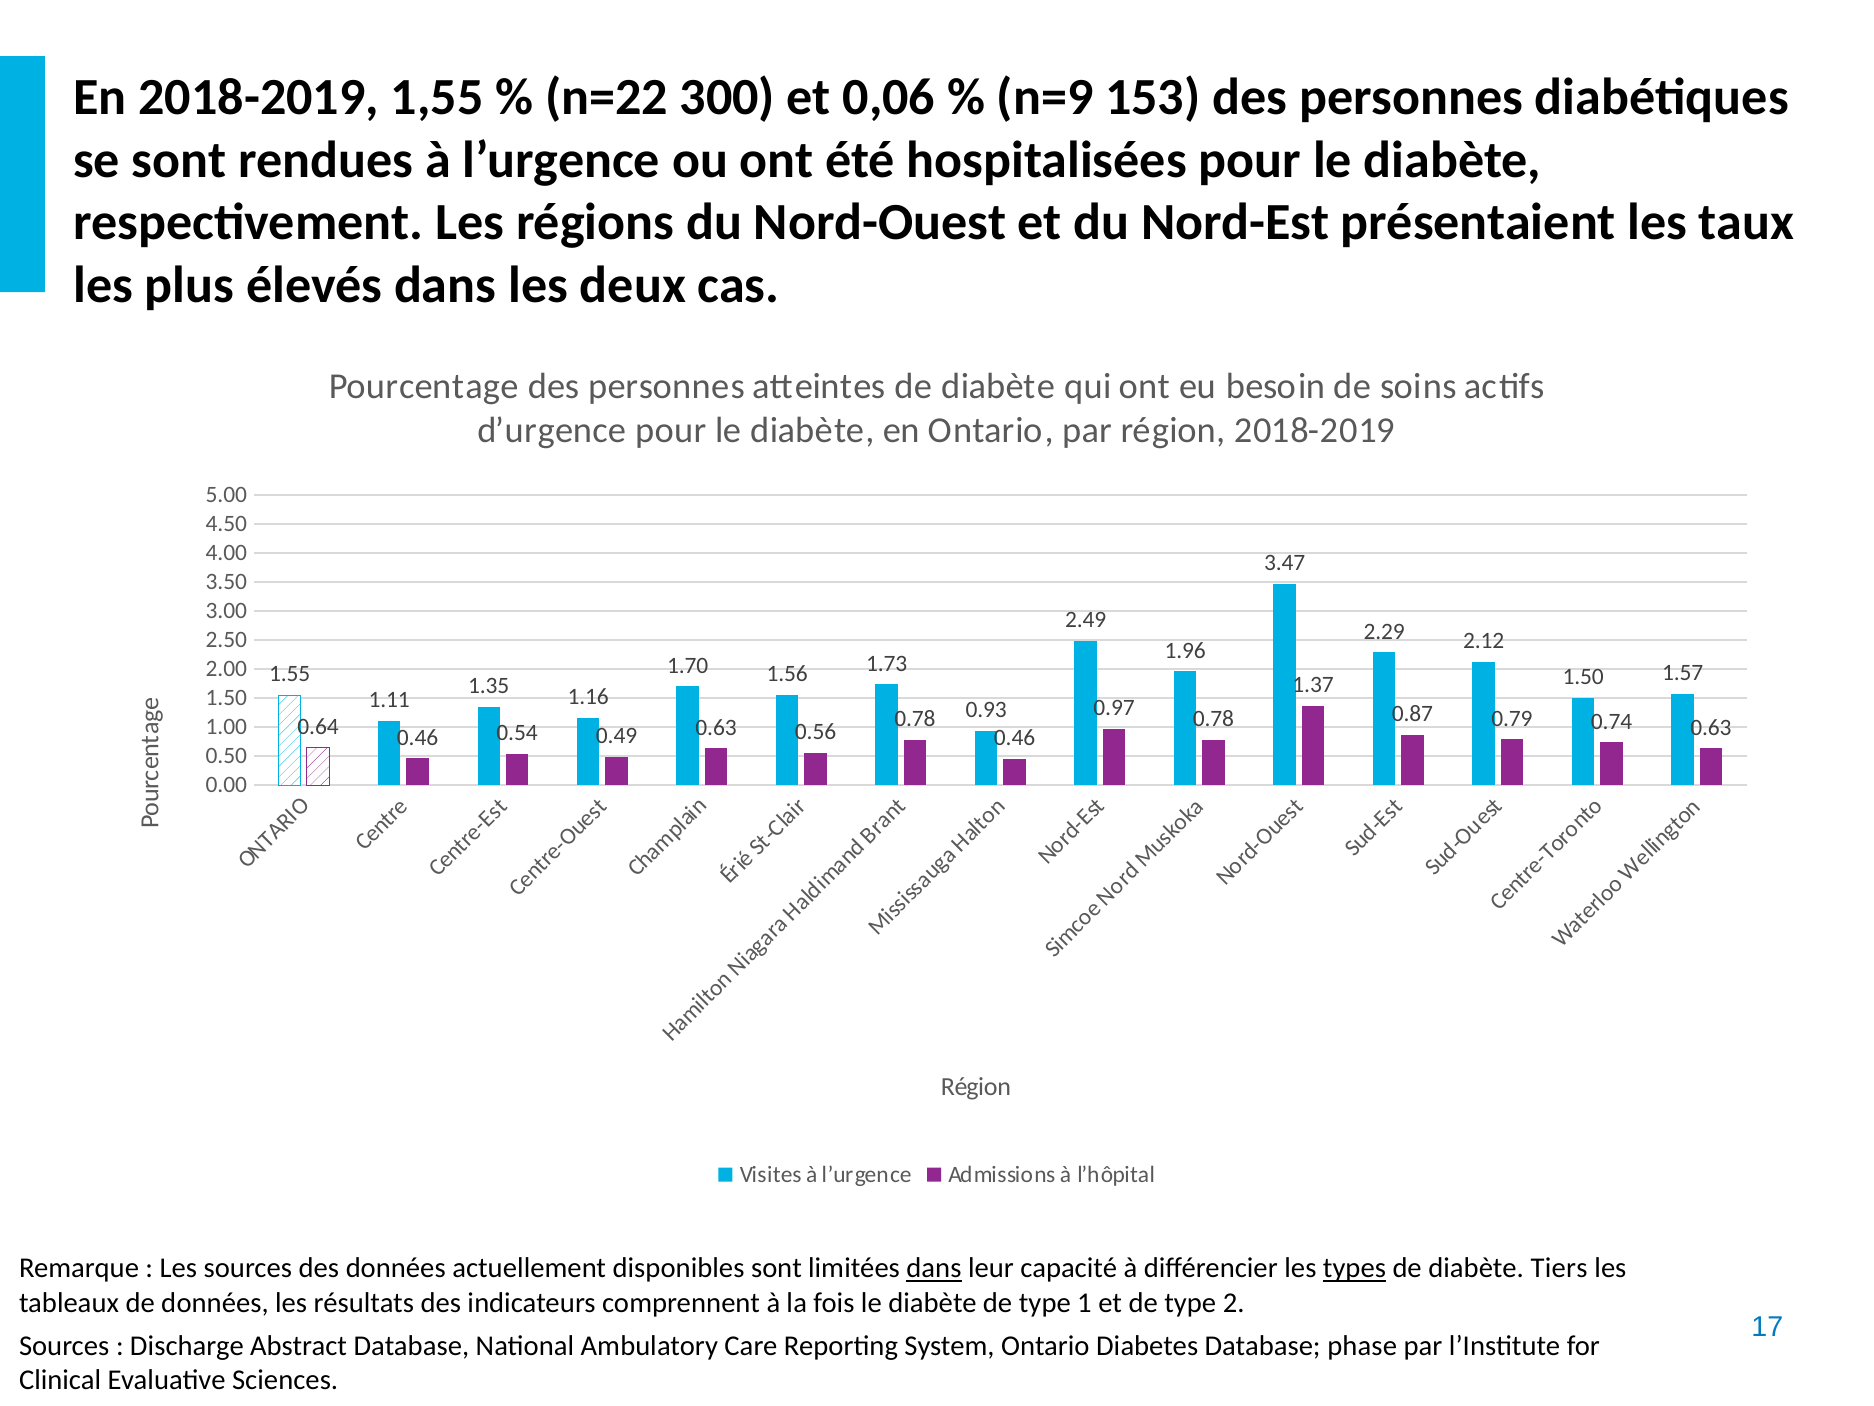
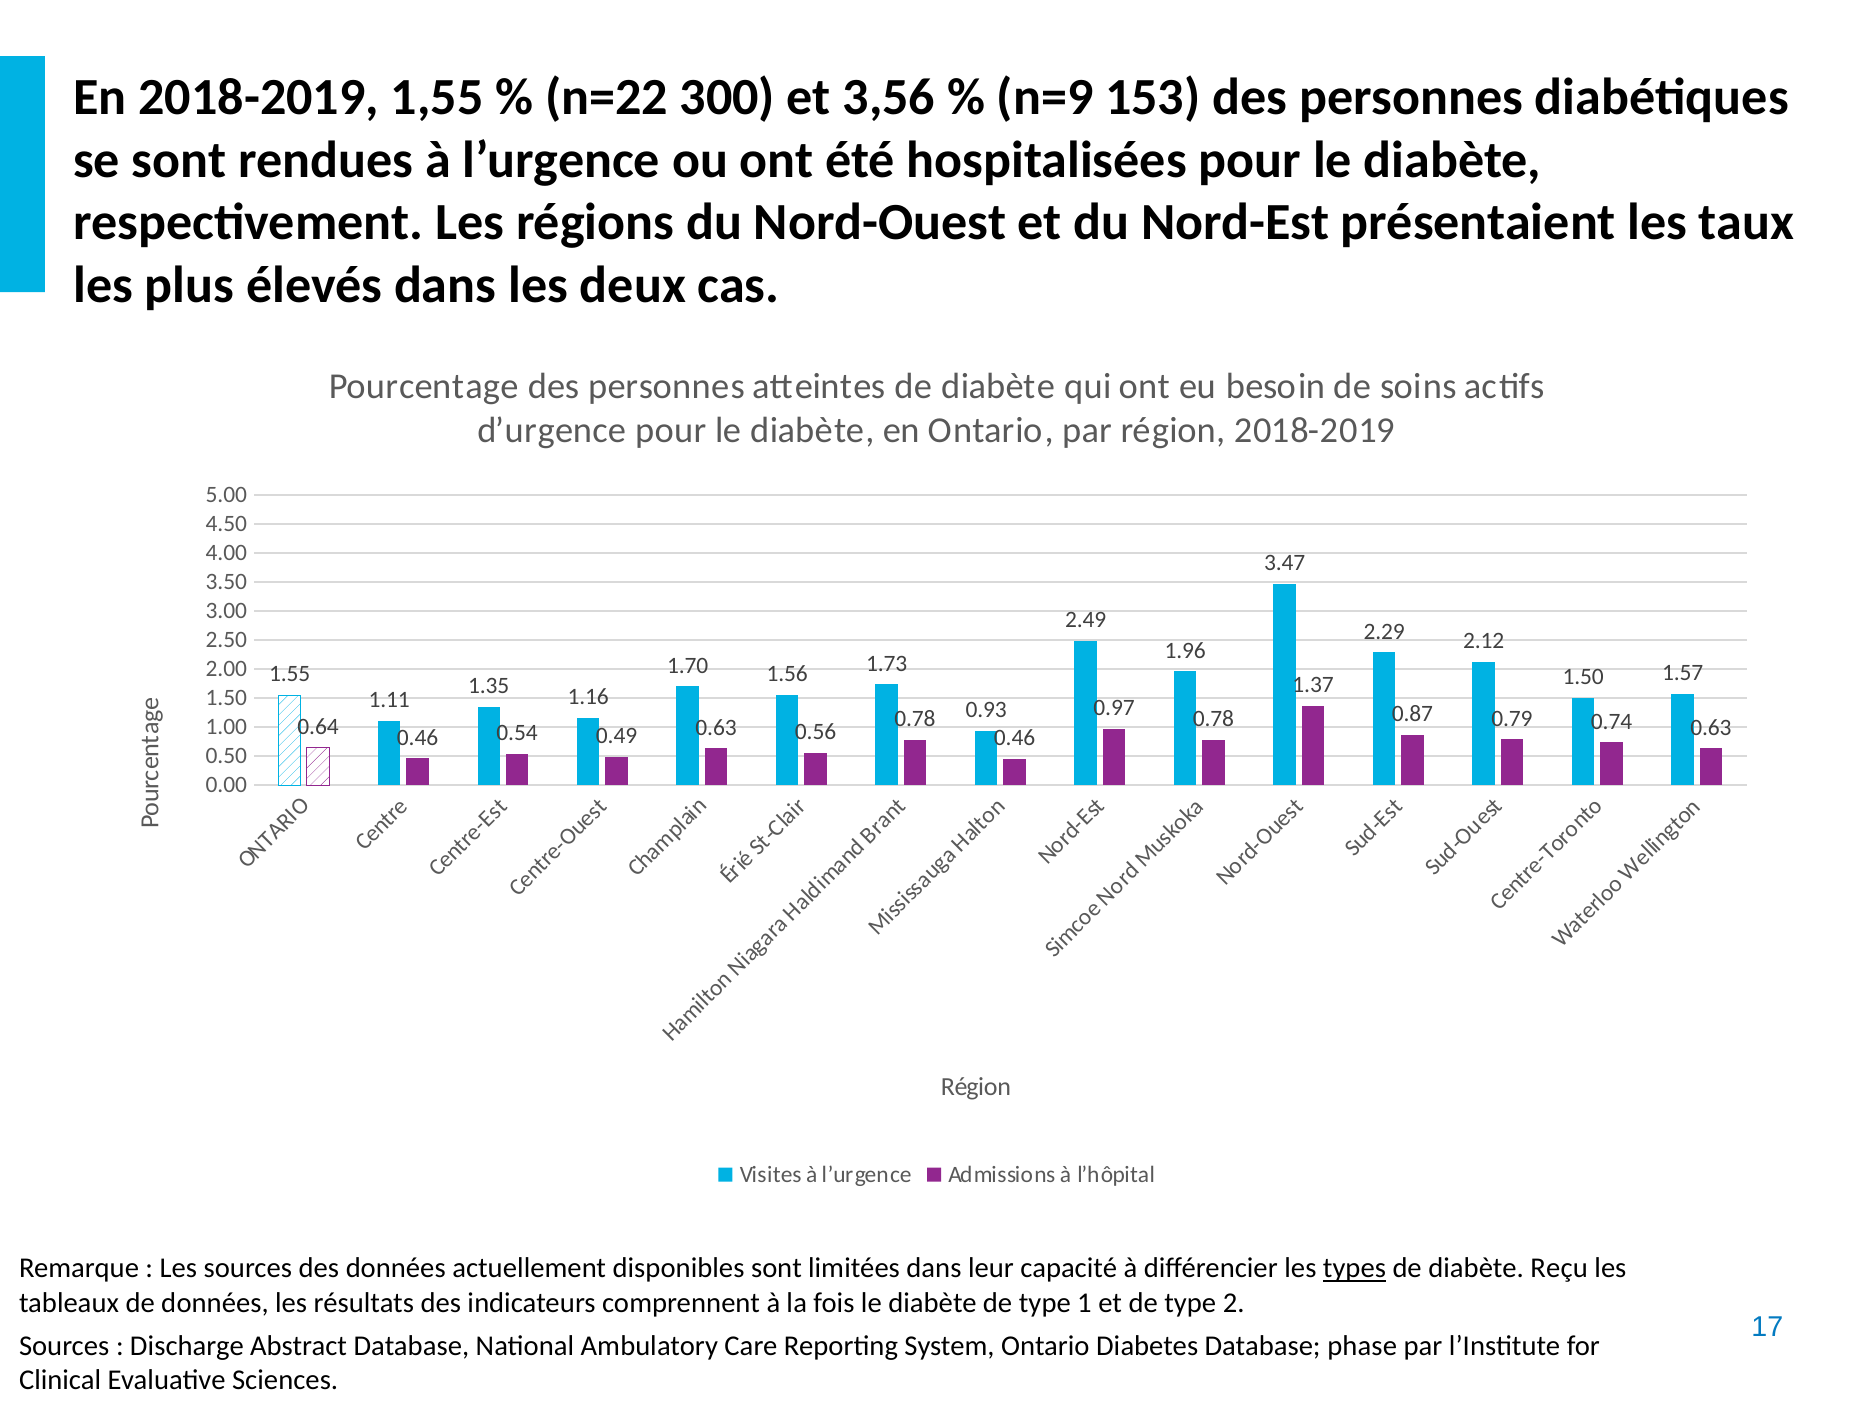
0,06: 0,06 -> 3,56
dans at (934, 1268) underline: present -> none
Tiers: Tiers -> Reçu
